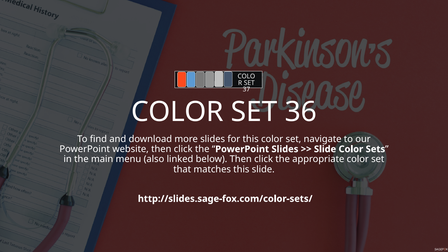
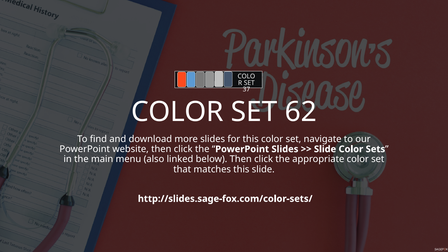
36: 36 -> 62
